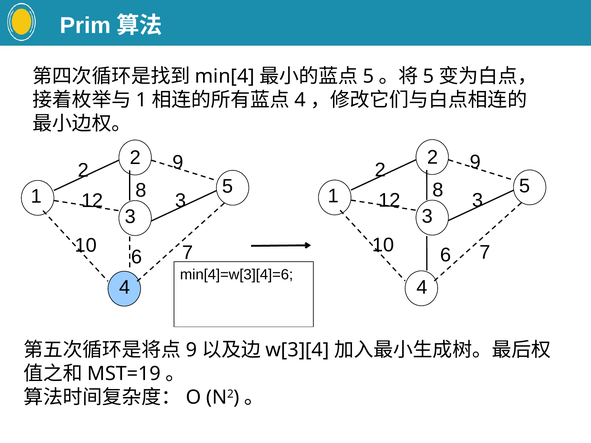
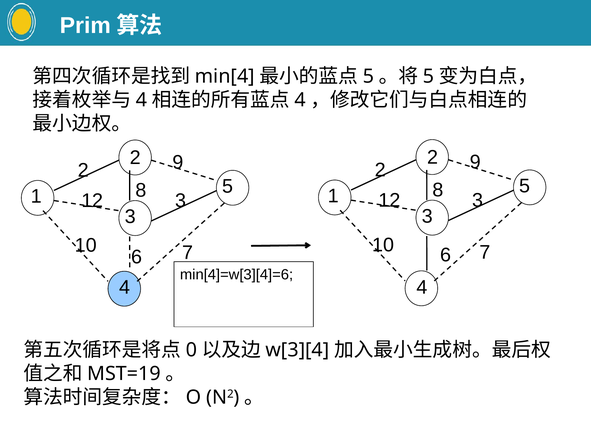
1 at (141, 100): 1 -> 4
9 at (191, 350): 9 -> 0
